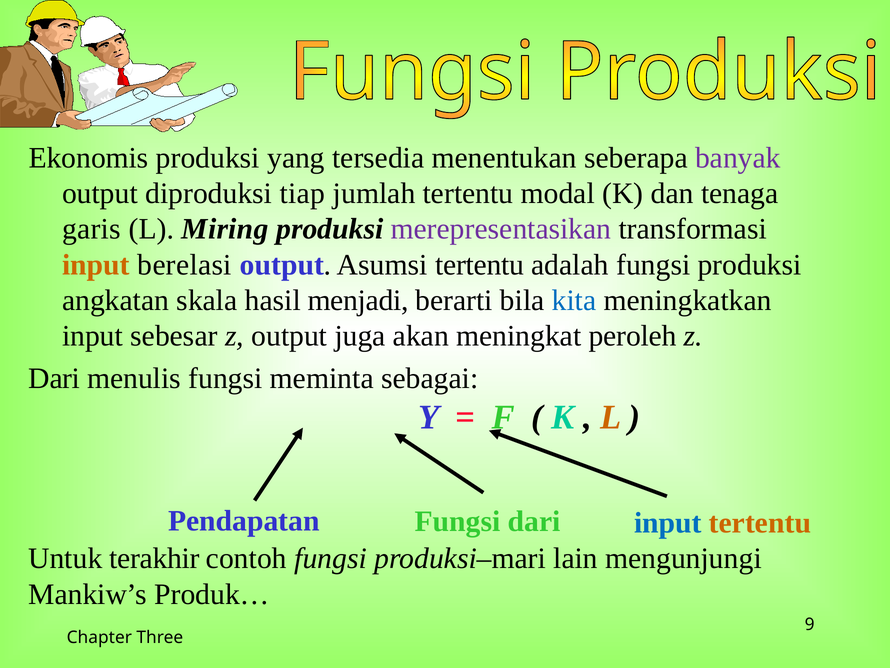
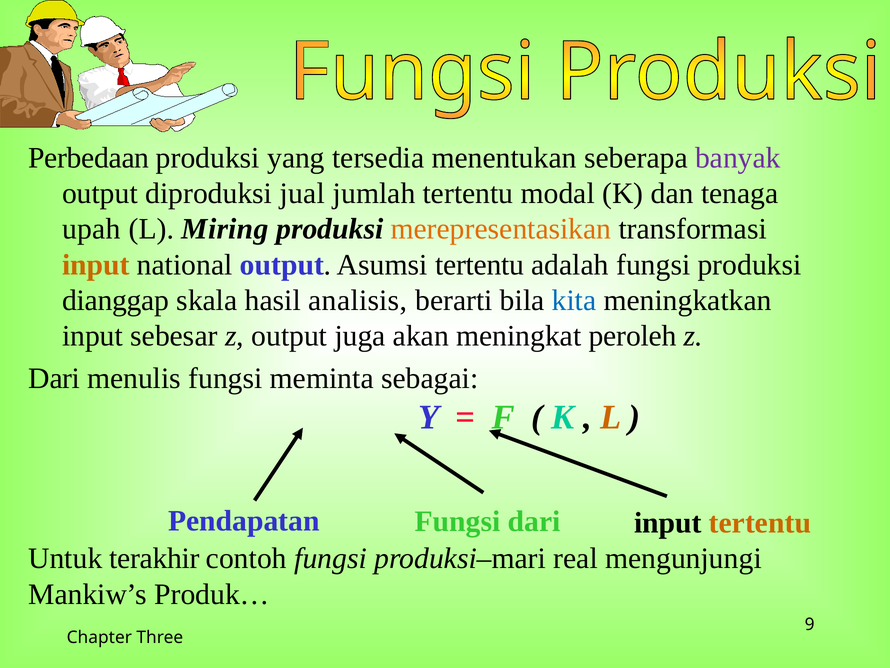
Ekonomis: Ekonomis -> Perbedaan
tiap: tiap -> jual
garis: garis -> upah
merepresentasikan colour: purple -> orange
berelasi: berelasi -> national
angkatan: angkatan -> dianggap
menjadi: menjadi -> analisis
input at (668, 522) colour: blue -> black
lain: lain -> real
